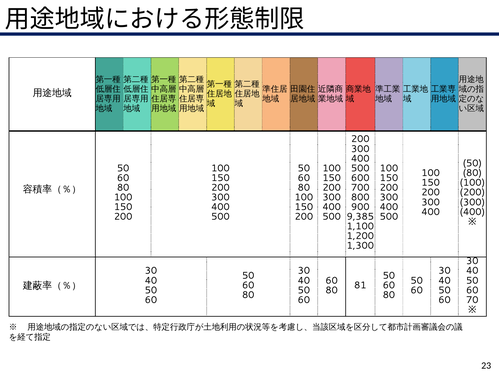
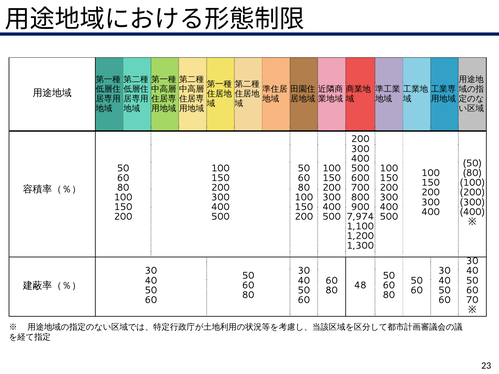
9,385: 9,385 -> 7,974
81: 81 -> 48
